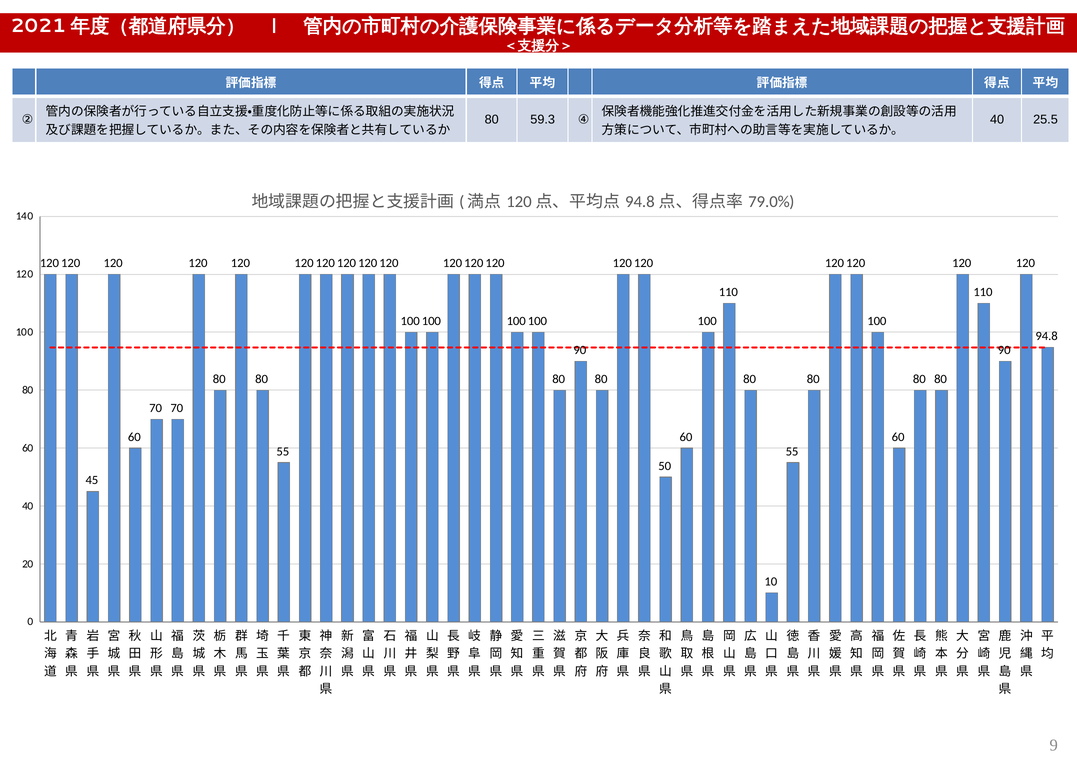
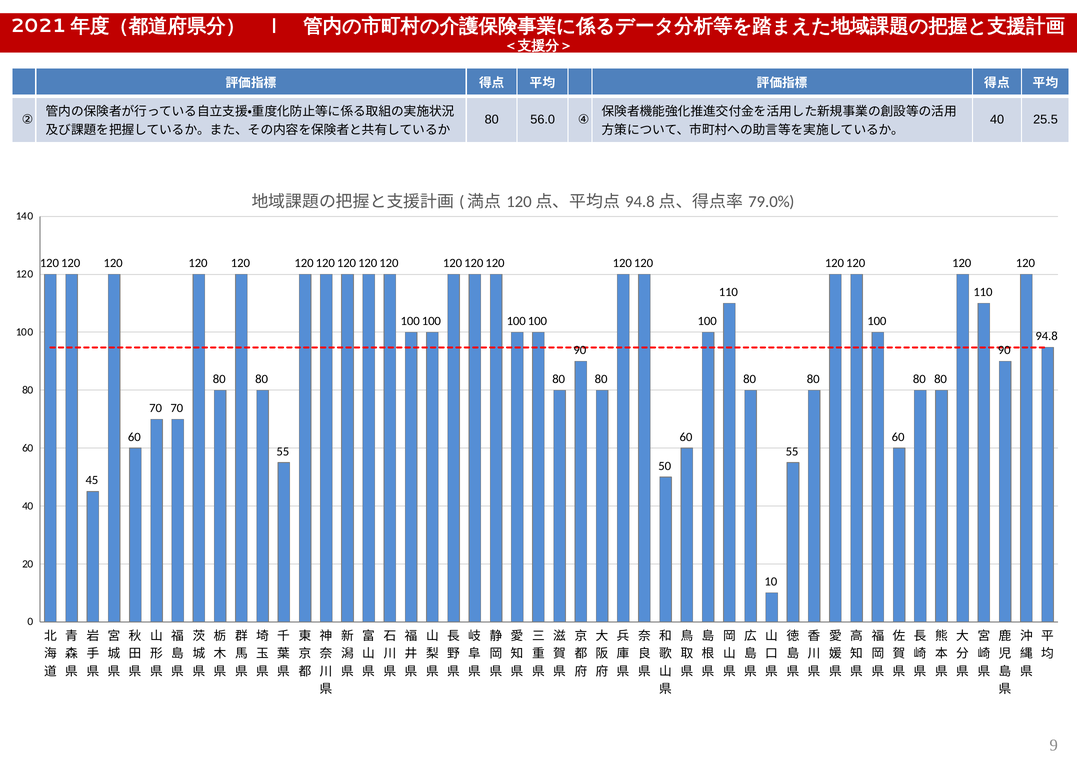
59.3: 59.3 -> 56.0
